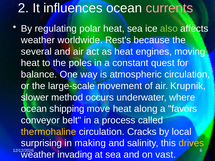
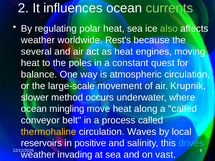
currents colour: pink -> light green
shipping: shipping -> mingling
a favors: favors -> called
Cracks: Cracks -> Waves
surprising: surprising -> reservoirs
making: making -> positive
drives colour: yellow -> light blue
